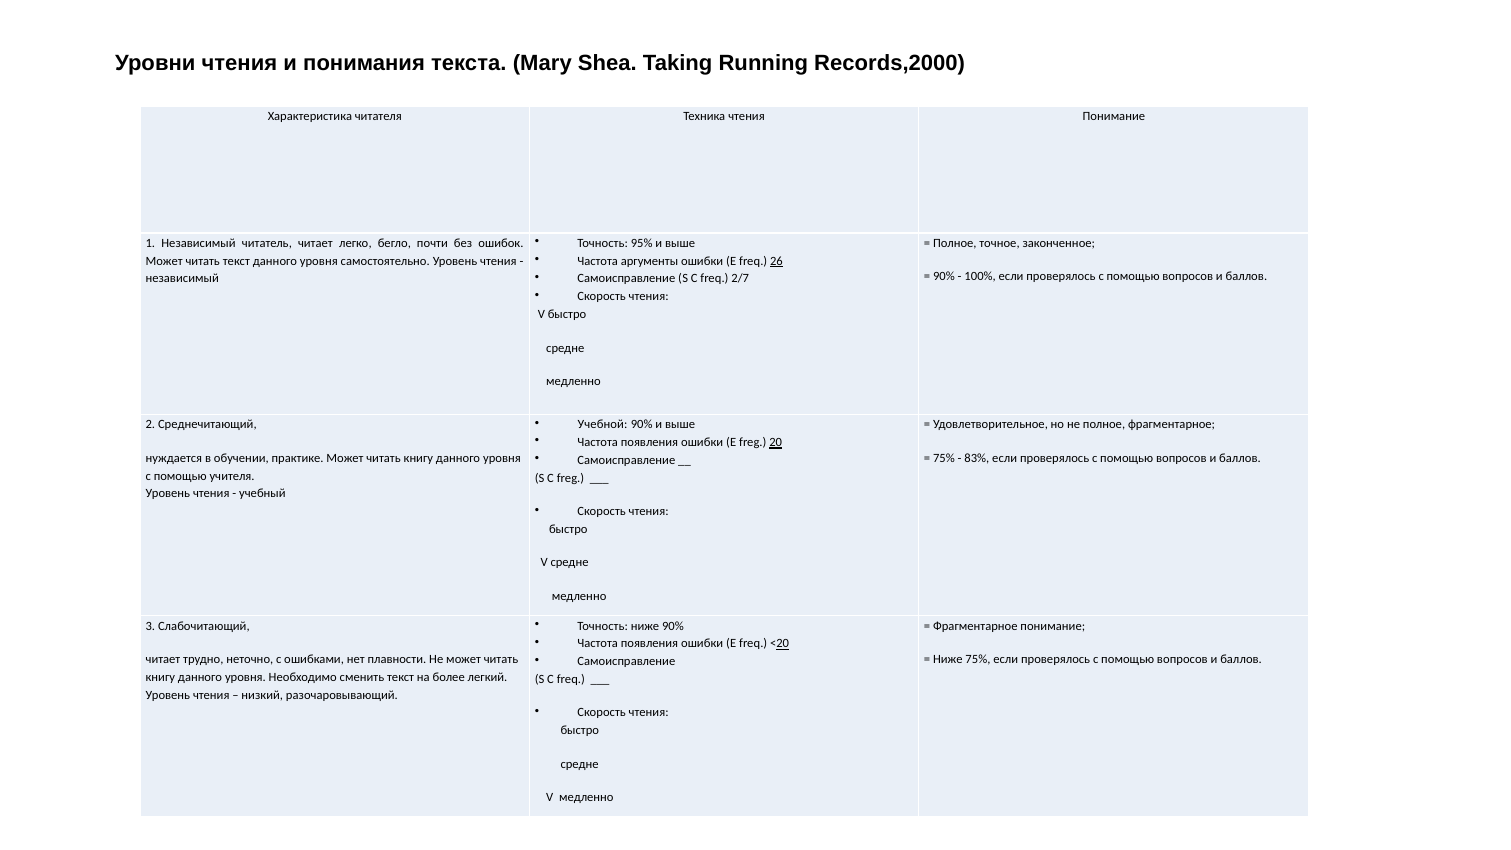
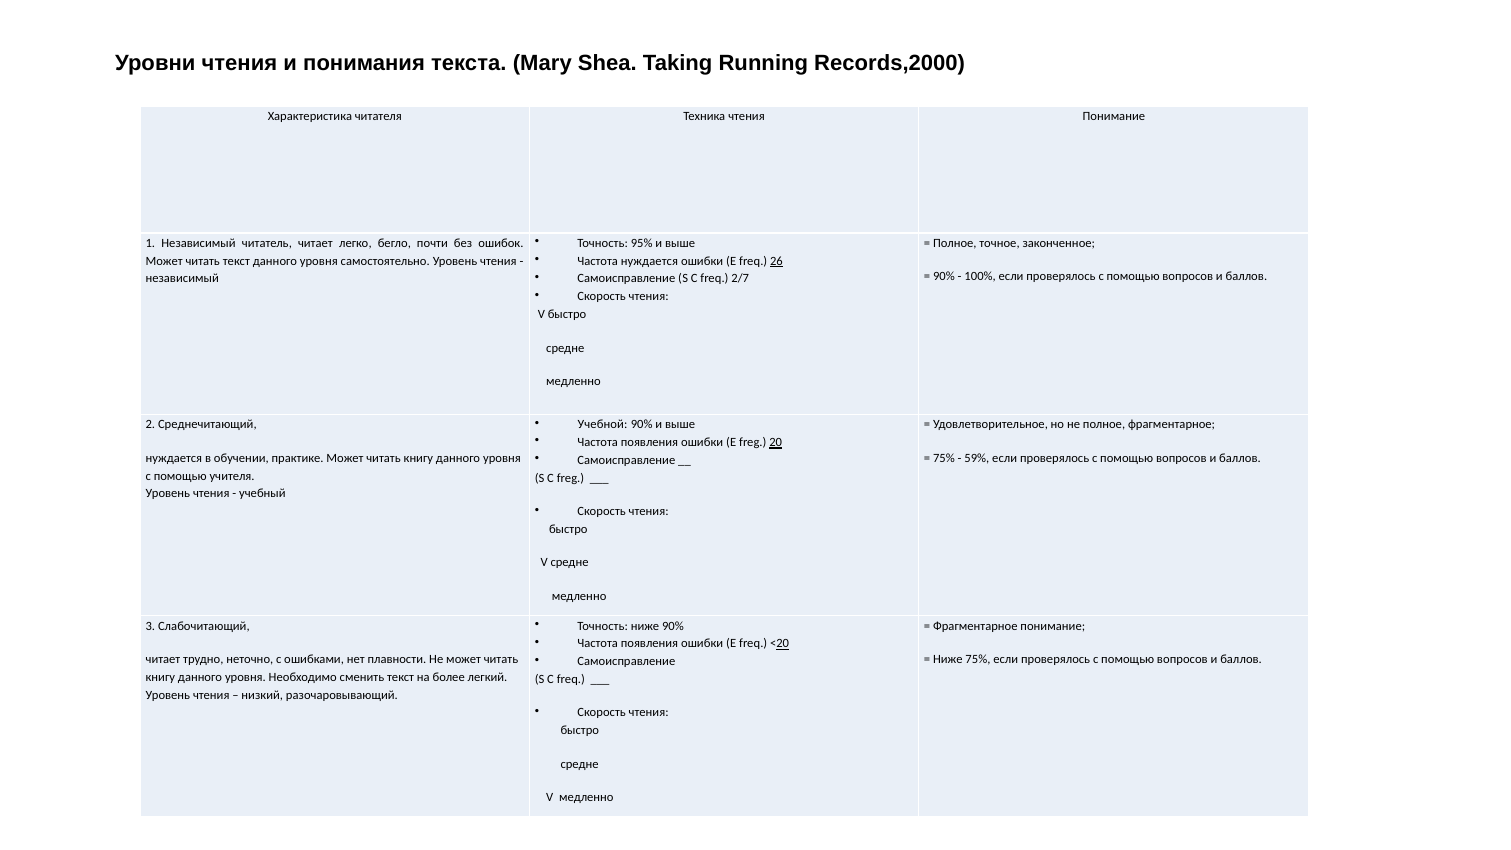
Частота аргументы: аргументы -> нуждается
83%: 83% -> 59%
